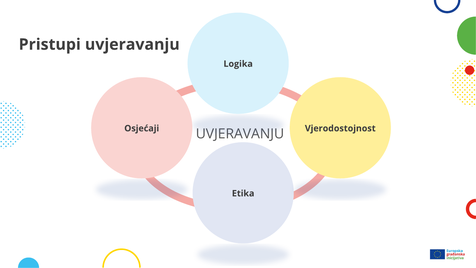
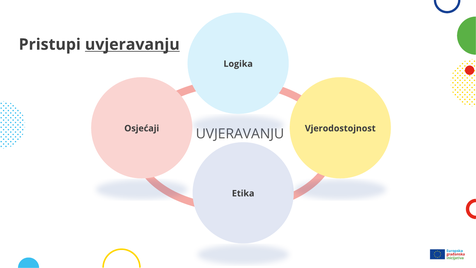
uvjeravanju at (132, 44) underline: none -> present
